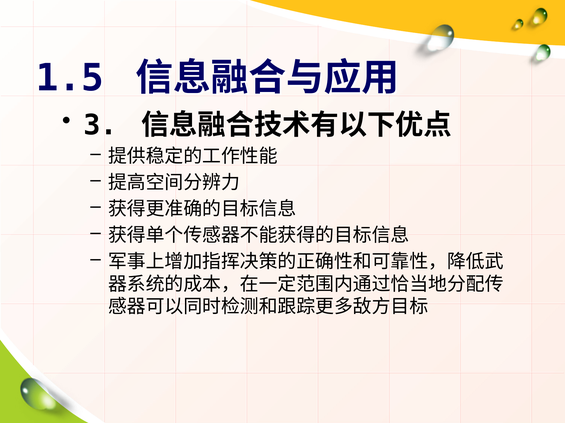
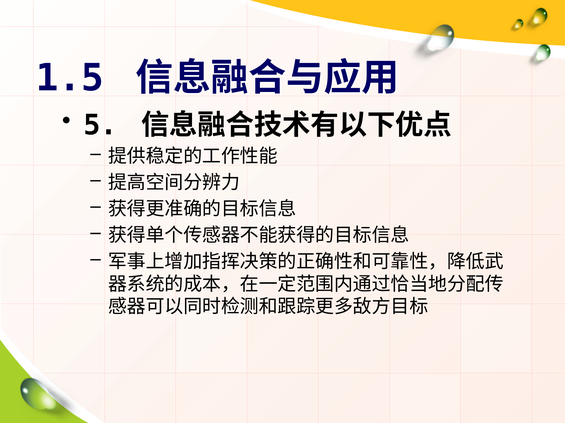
3: 3 -> 5
